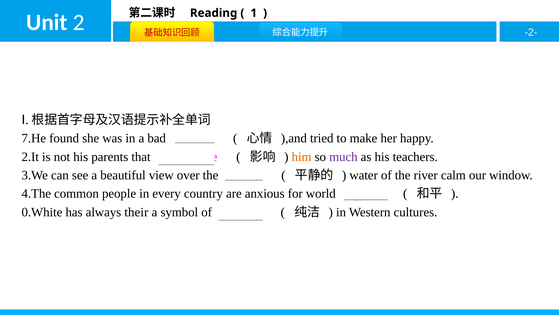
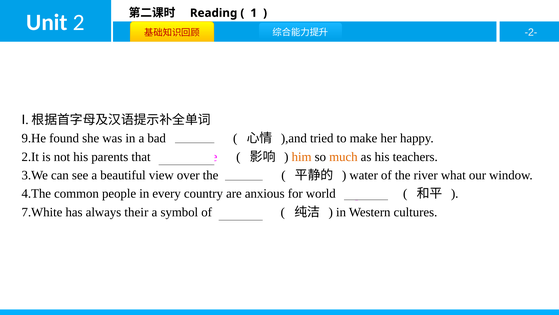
7.He: 7.He -> 9.He
much colour: purple -> orange
river calm: calm -> what
0.White: 0.White -> 7.White
